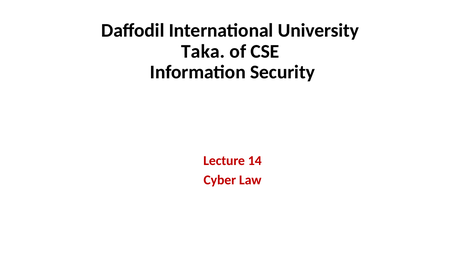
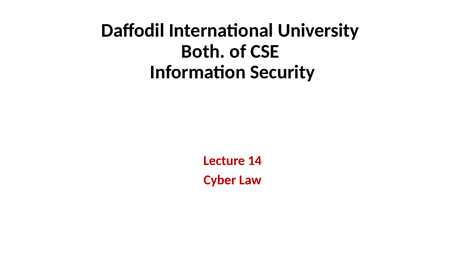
Taka: Taka -> Both
